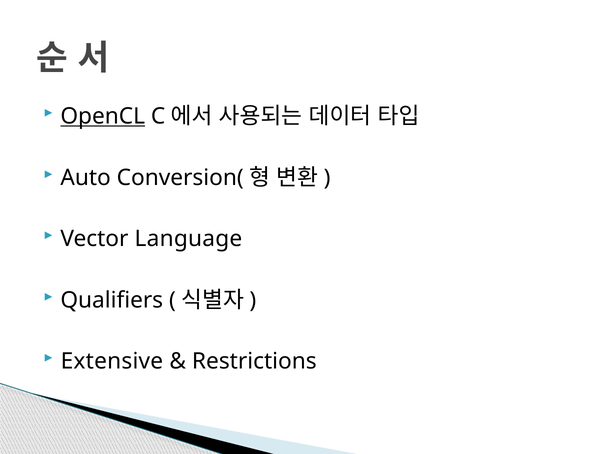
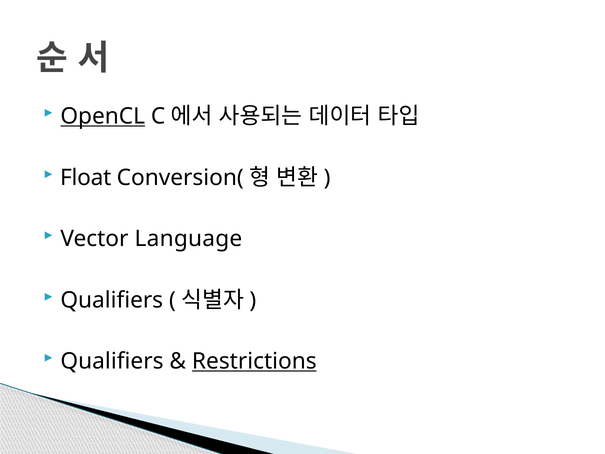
Auto: Auto -> Float
Extensive at (112, 361): Extensive -> Qualifiers
Restrictions underline: none -> present
